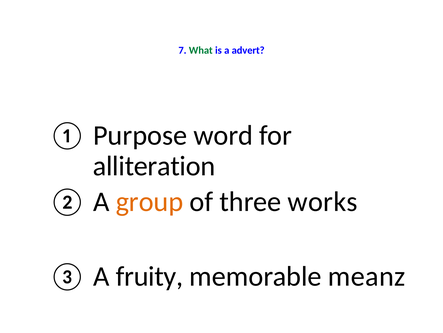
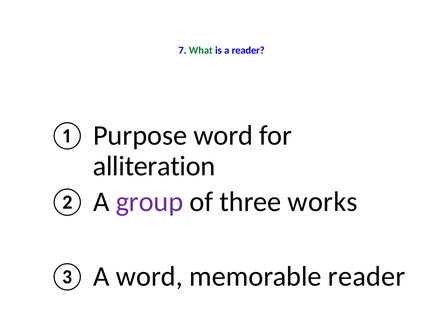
a advert: advert -> reader
group colour: orange -> purple
A fruity: fruity -> word
memorable meanz: meanz -> reader
